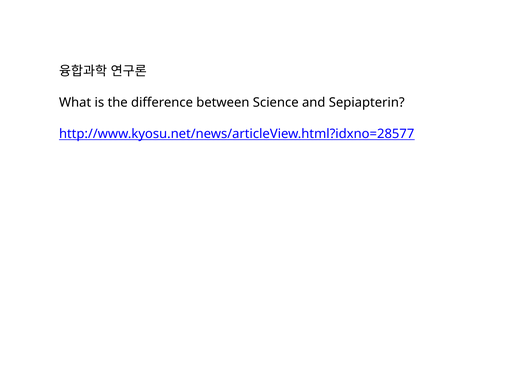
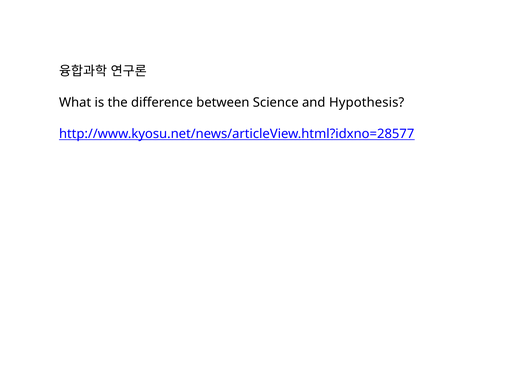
Sepiapterin: Sepiapterin -> Hypothesis
